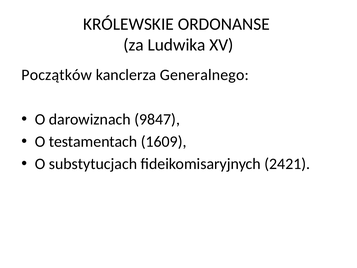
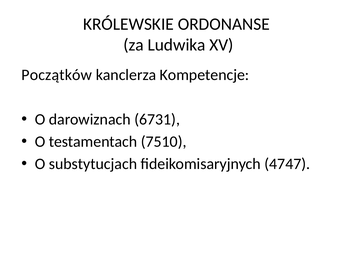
Generalnego: Generalnego -> Kompetencje
9847: 9847 -> 6731
1609: 1609 -> 7510
2421: 2421 -> 4747
